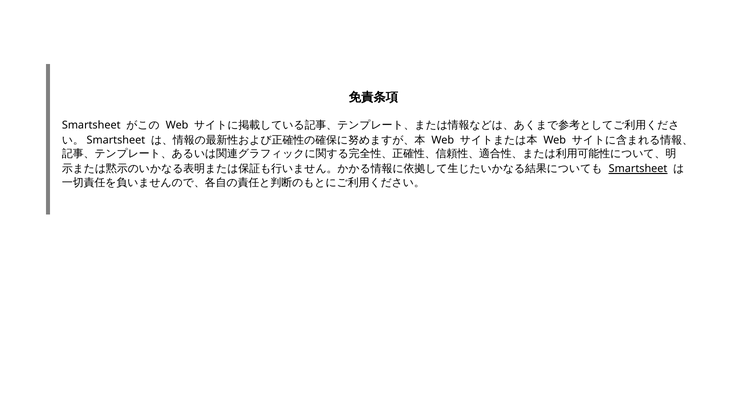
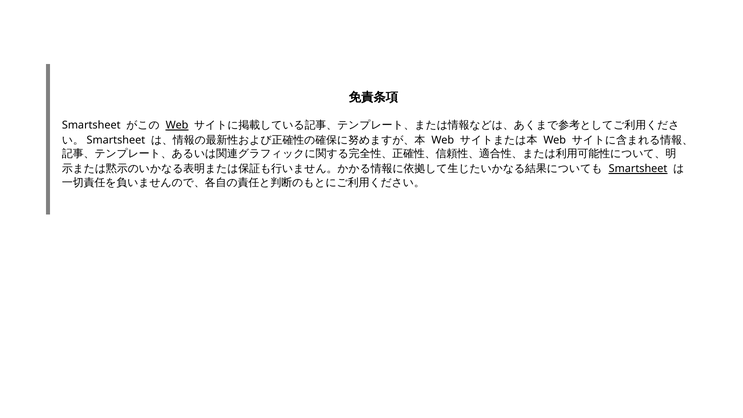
Web at (177, 125) underline: none -> present
